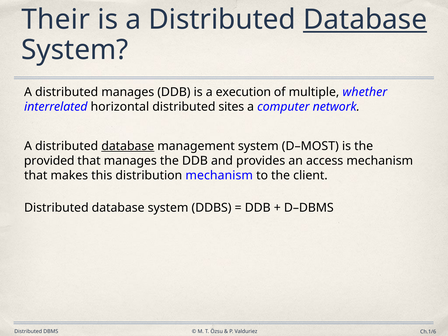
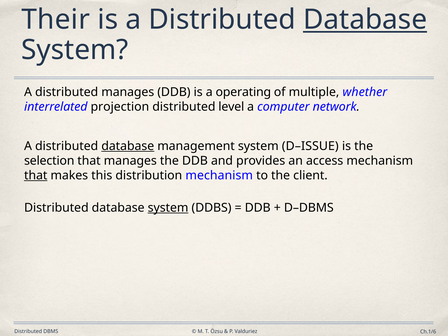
execution: execution -> operating
horizontal: horizontal -> projection
sites: sites -> level
D–MOST: D–MOST -> D–ISSUE
provided: provided -> selection
that at (36, 175) underline: none -> present
system at (168, 208) underline: none -> present
